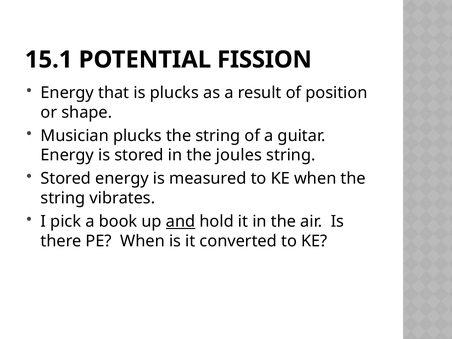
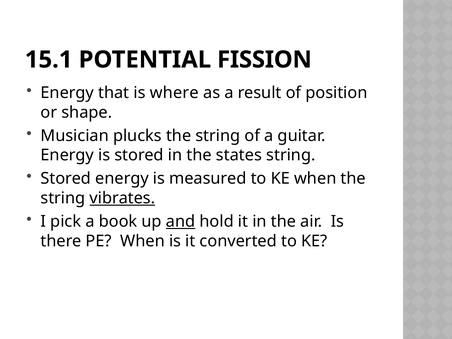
is plucks: plucks -> where
joules: joules -> states
vibrates underline: none -> present
